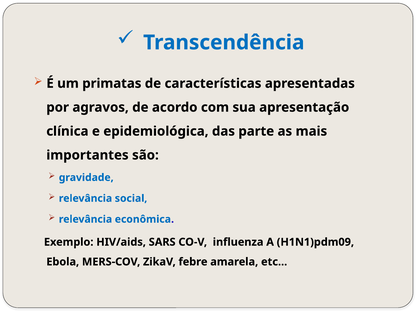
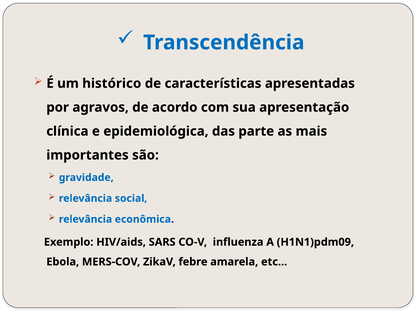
primatas: primatas -> histórico
